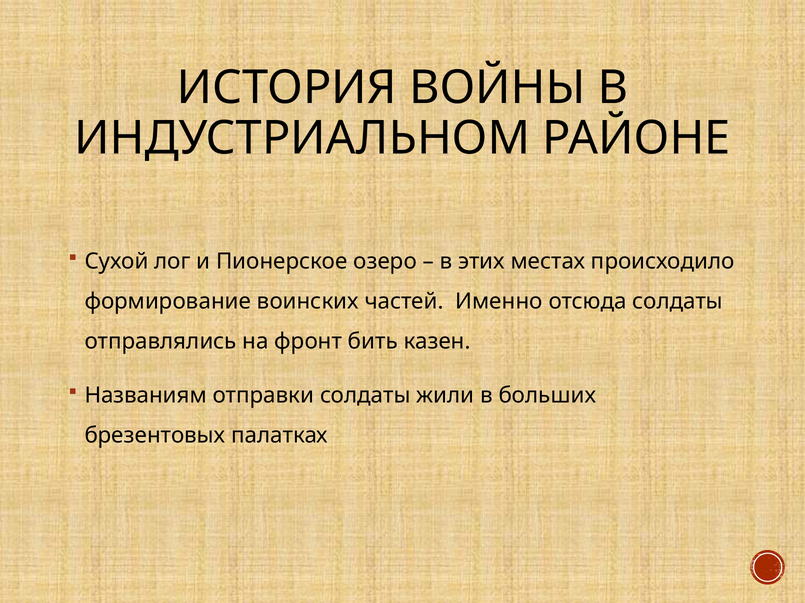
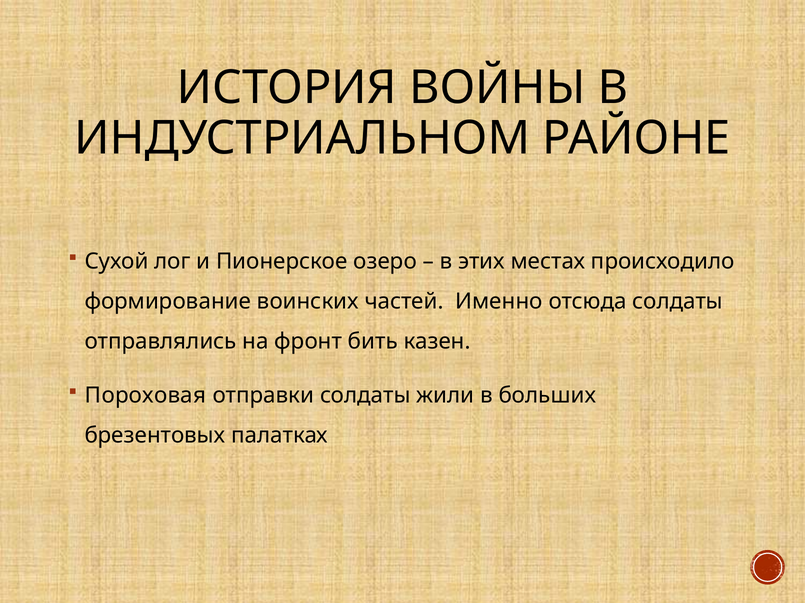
Названиям: Названиям -> Пороховая
